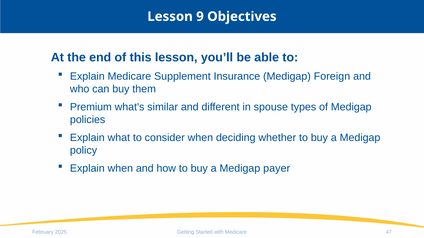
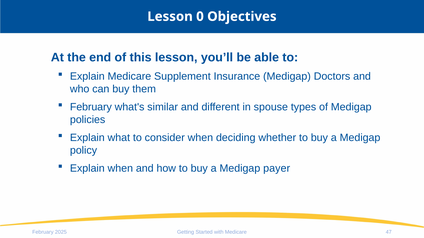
9: 9 -> 0
Foreign: Foreign -> Doctors
Premium at (91, 107): Premium -> February
